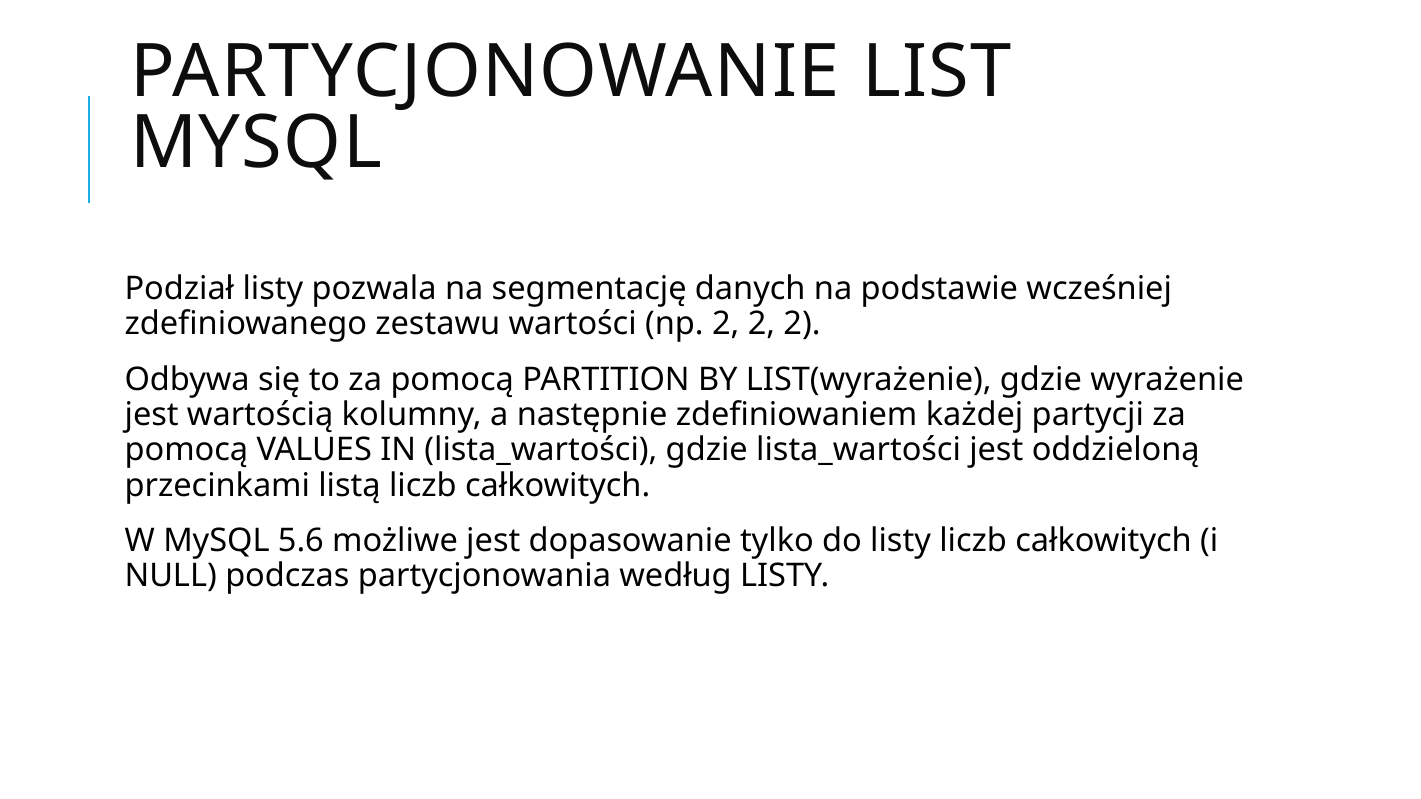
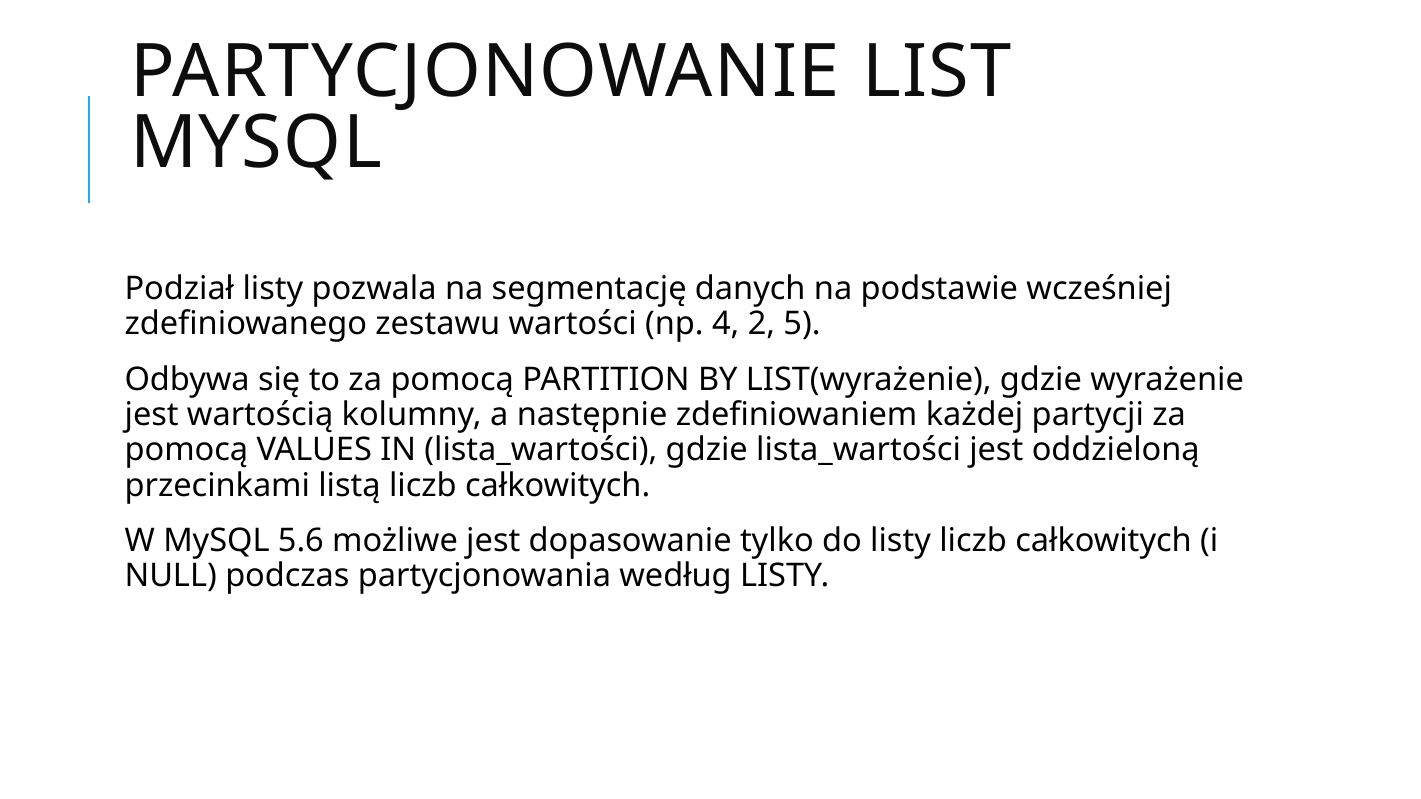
np 2: 2 -> 4
2 at (802, 324): 2 -> 5
